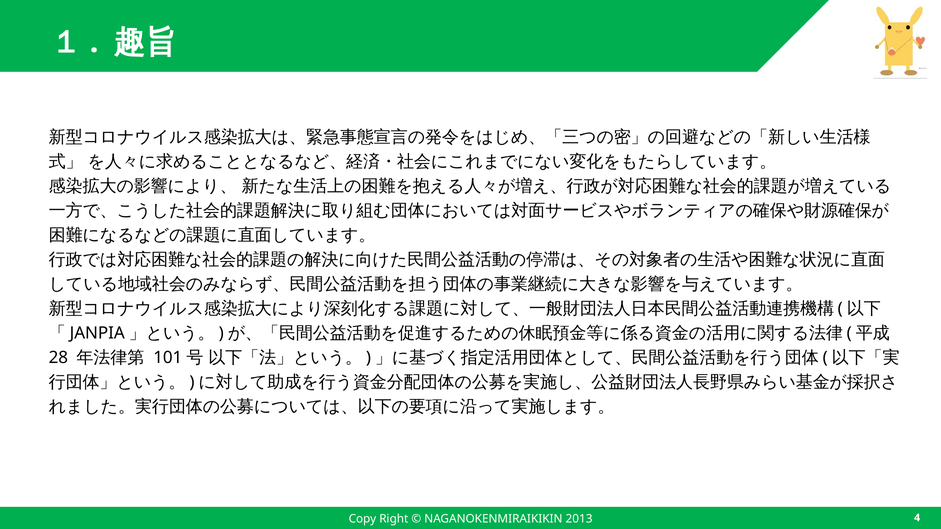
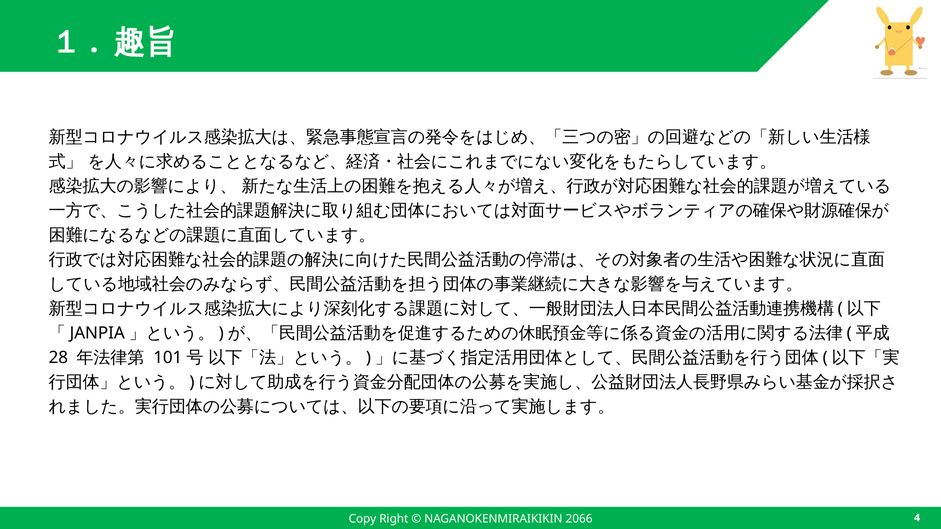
2013: 2013 -> 2066
